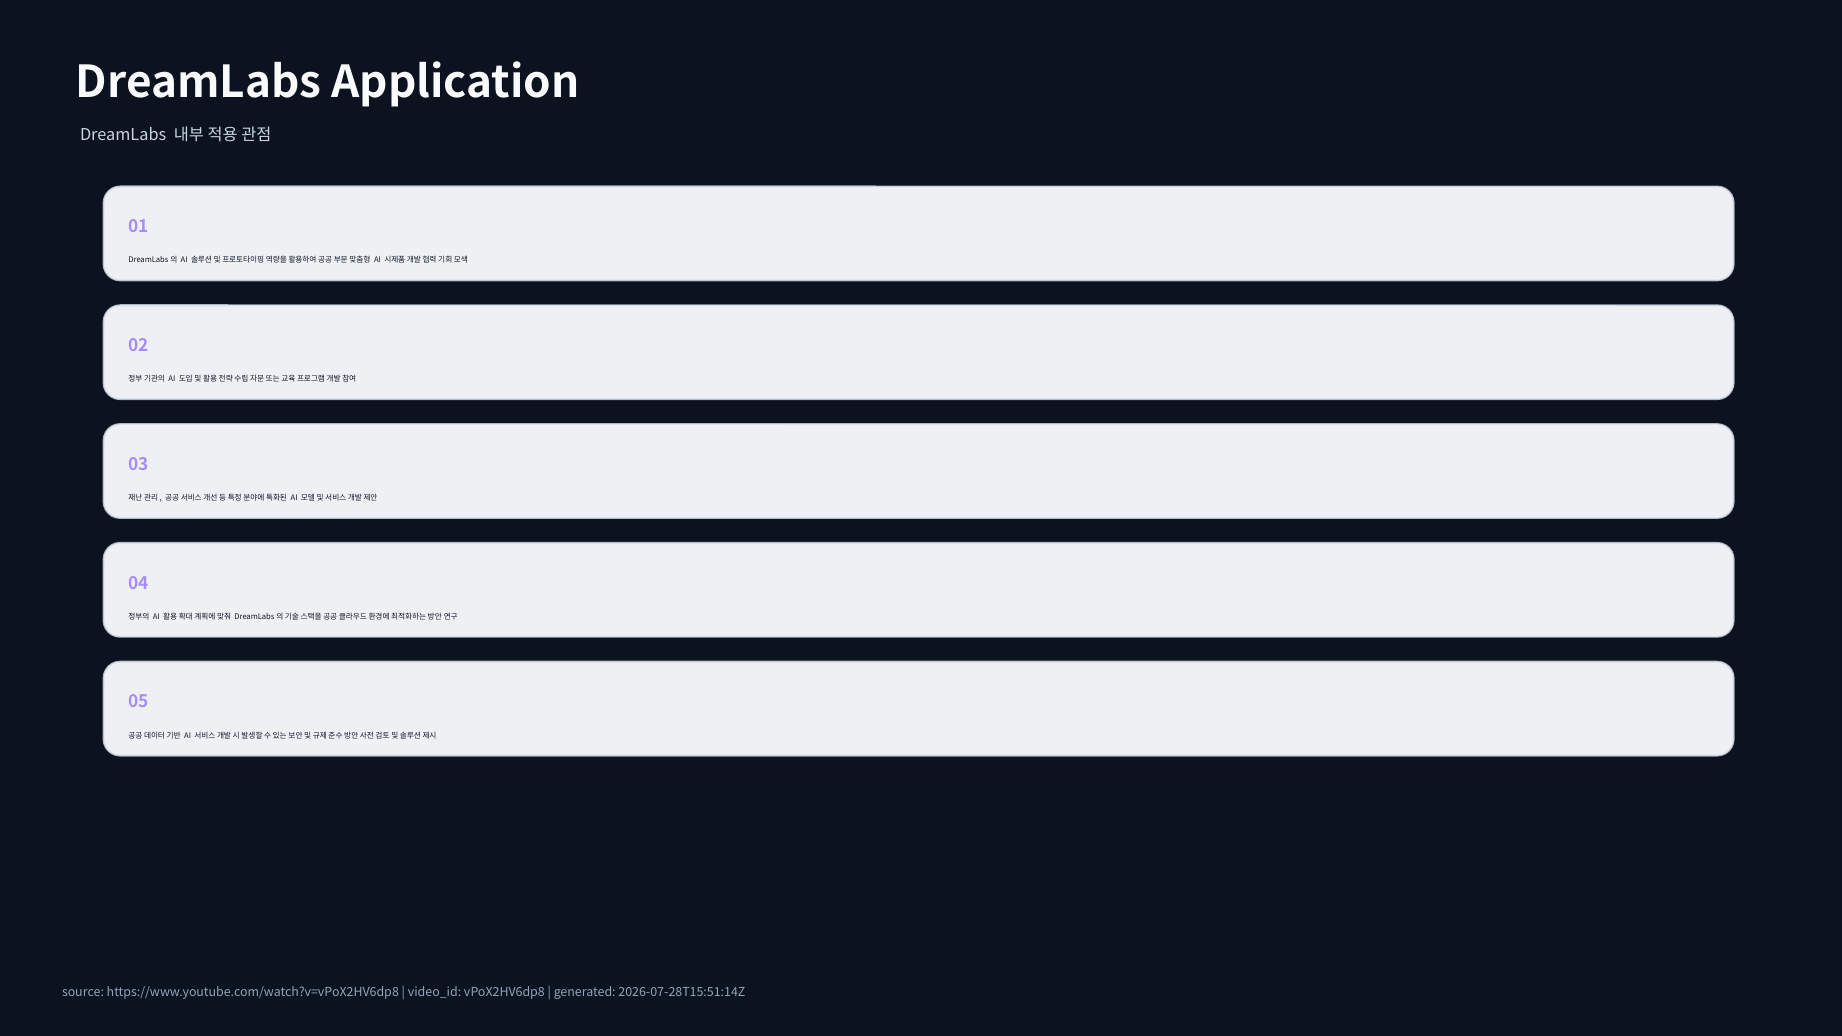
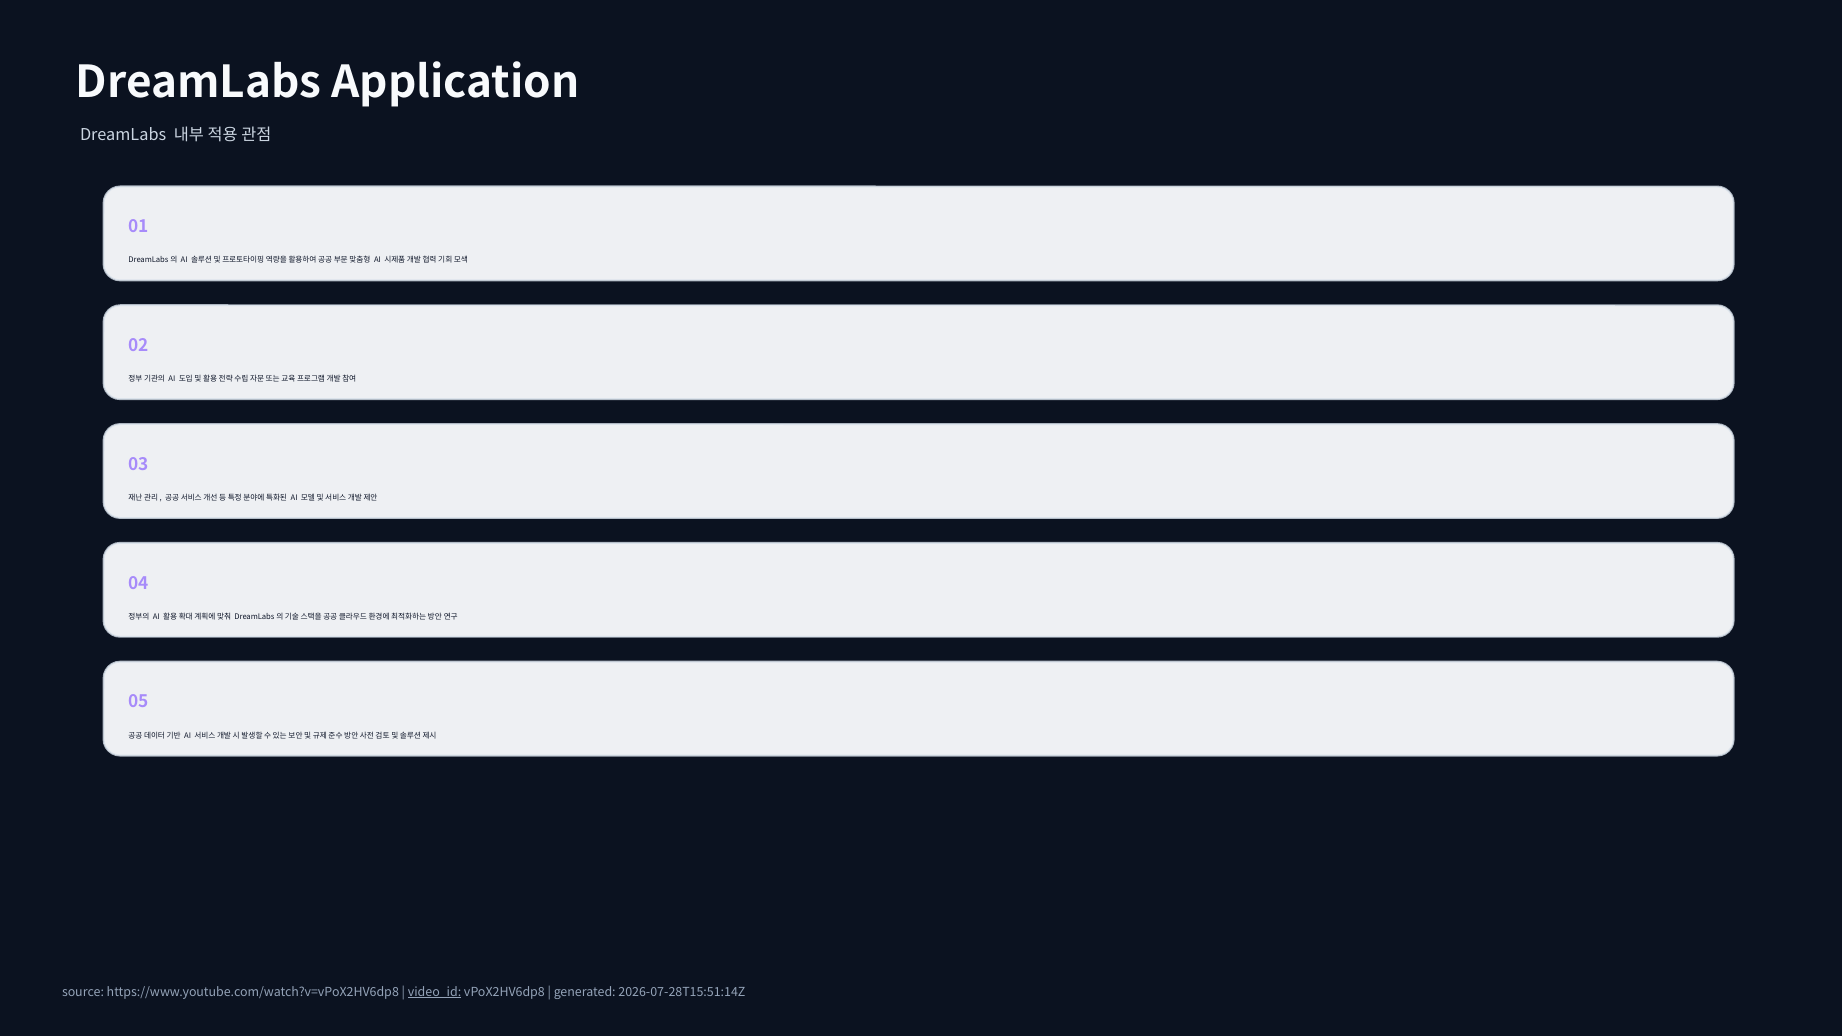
video_id underline: none -> present
